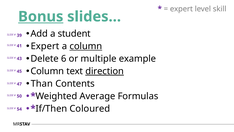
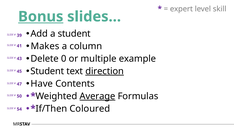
Expert at (45, 46): Expert -> Makes
column at (86, 46) underline: present -> none
6: 6 -> 0
Column at (47, 71): Column -> Student
Than: Than -> Have
Average underline: none -> present
